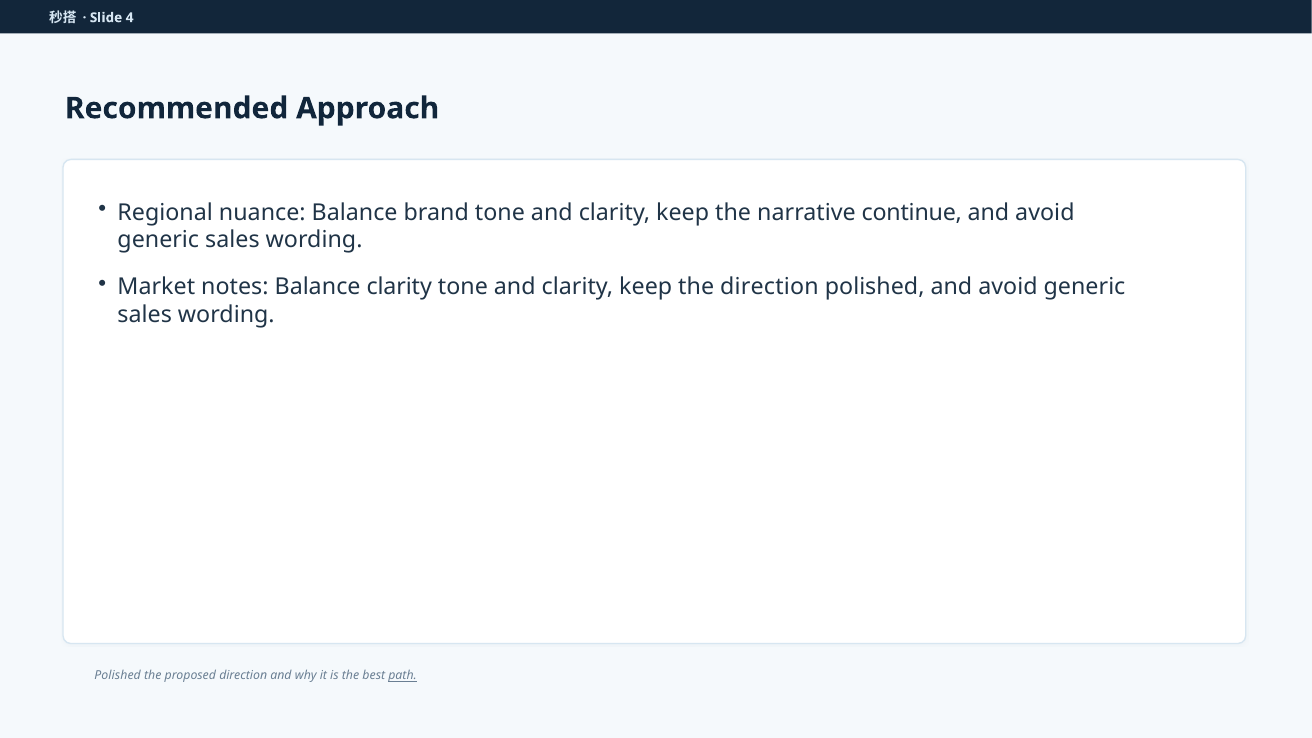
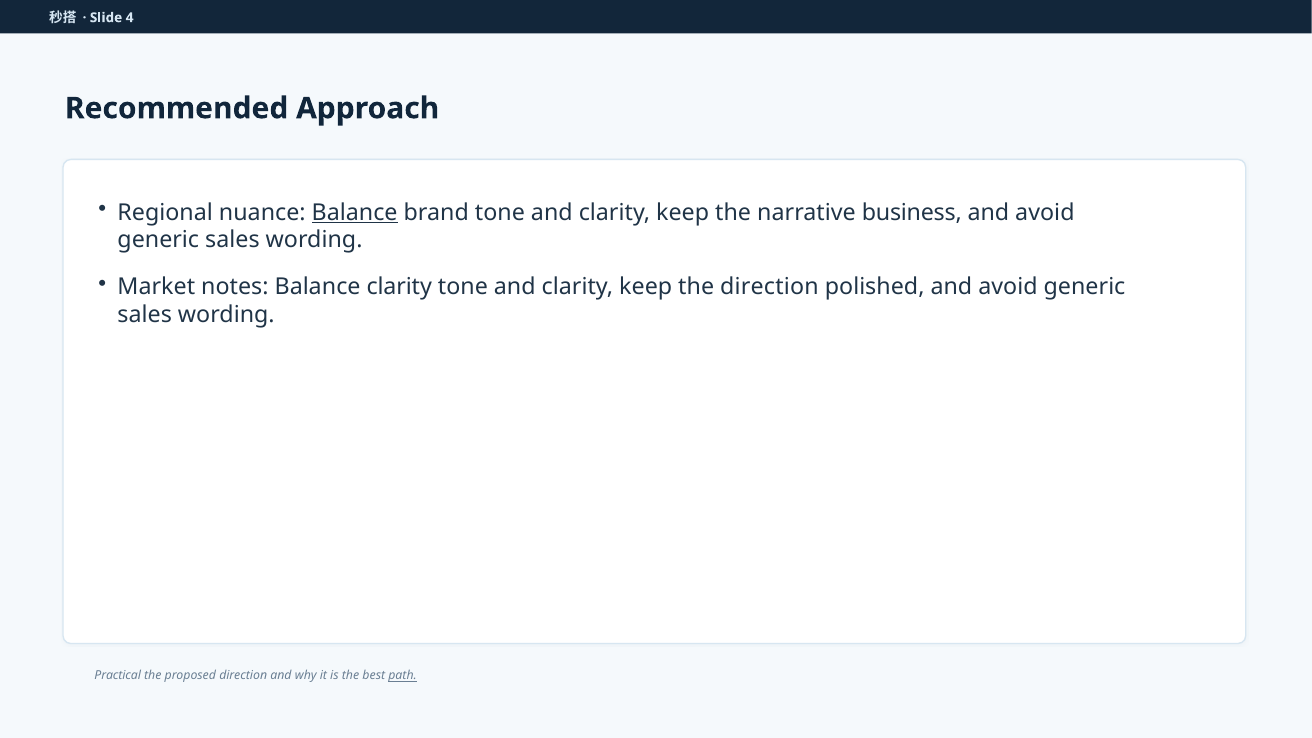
Balance at (355, 212) underline: none -> present
continue: continue -> business
Polished at (118, 676): Polished -> Practical
